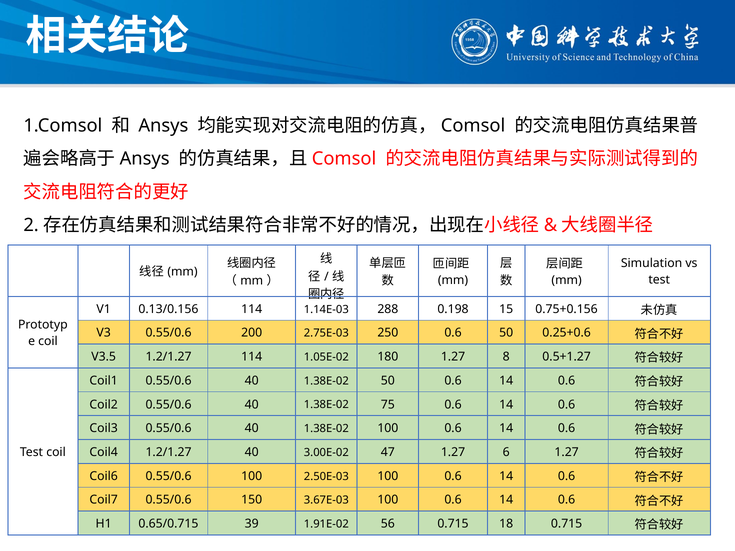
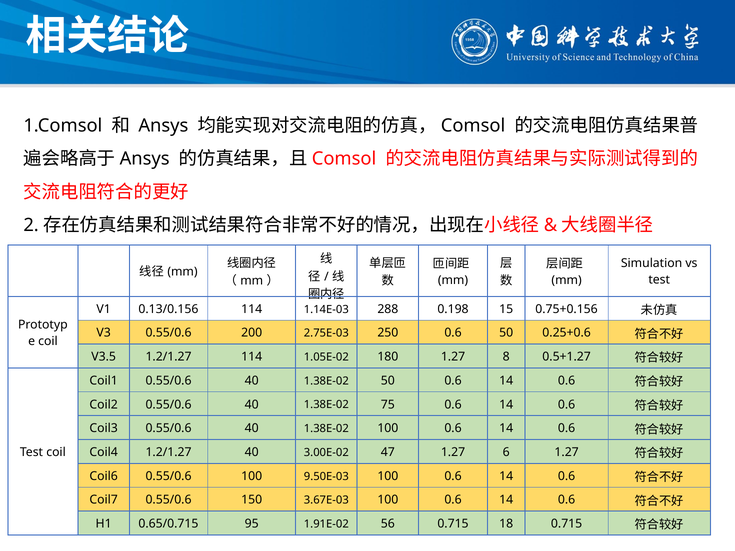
2.50E-03: 2.50E-03 -> 9.50E-03
39: 39 -> 95
